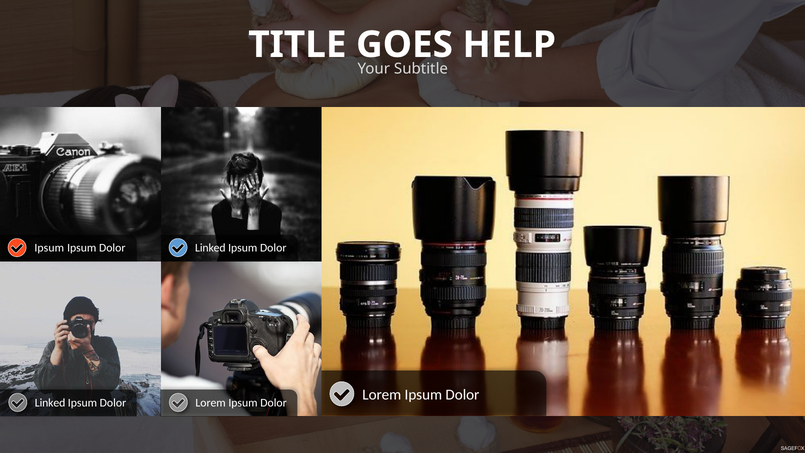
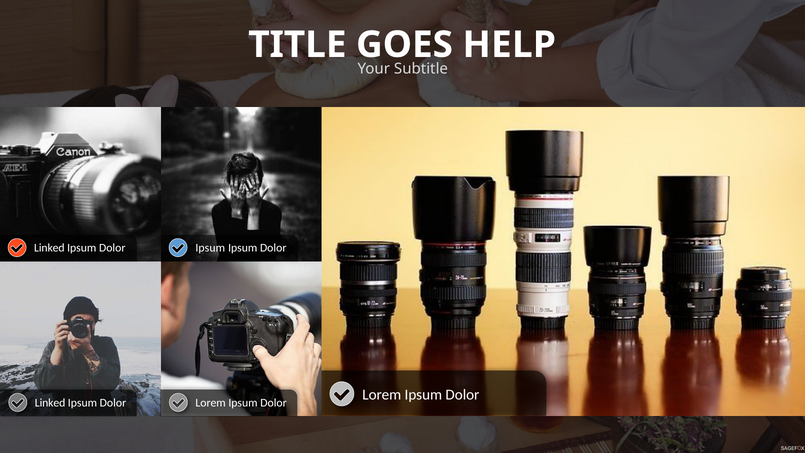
Ipsum at (49, 248): Ipsum -> Linked
Linked at (210, 248): Linked -> Ipsum
